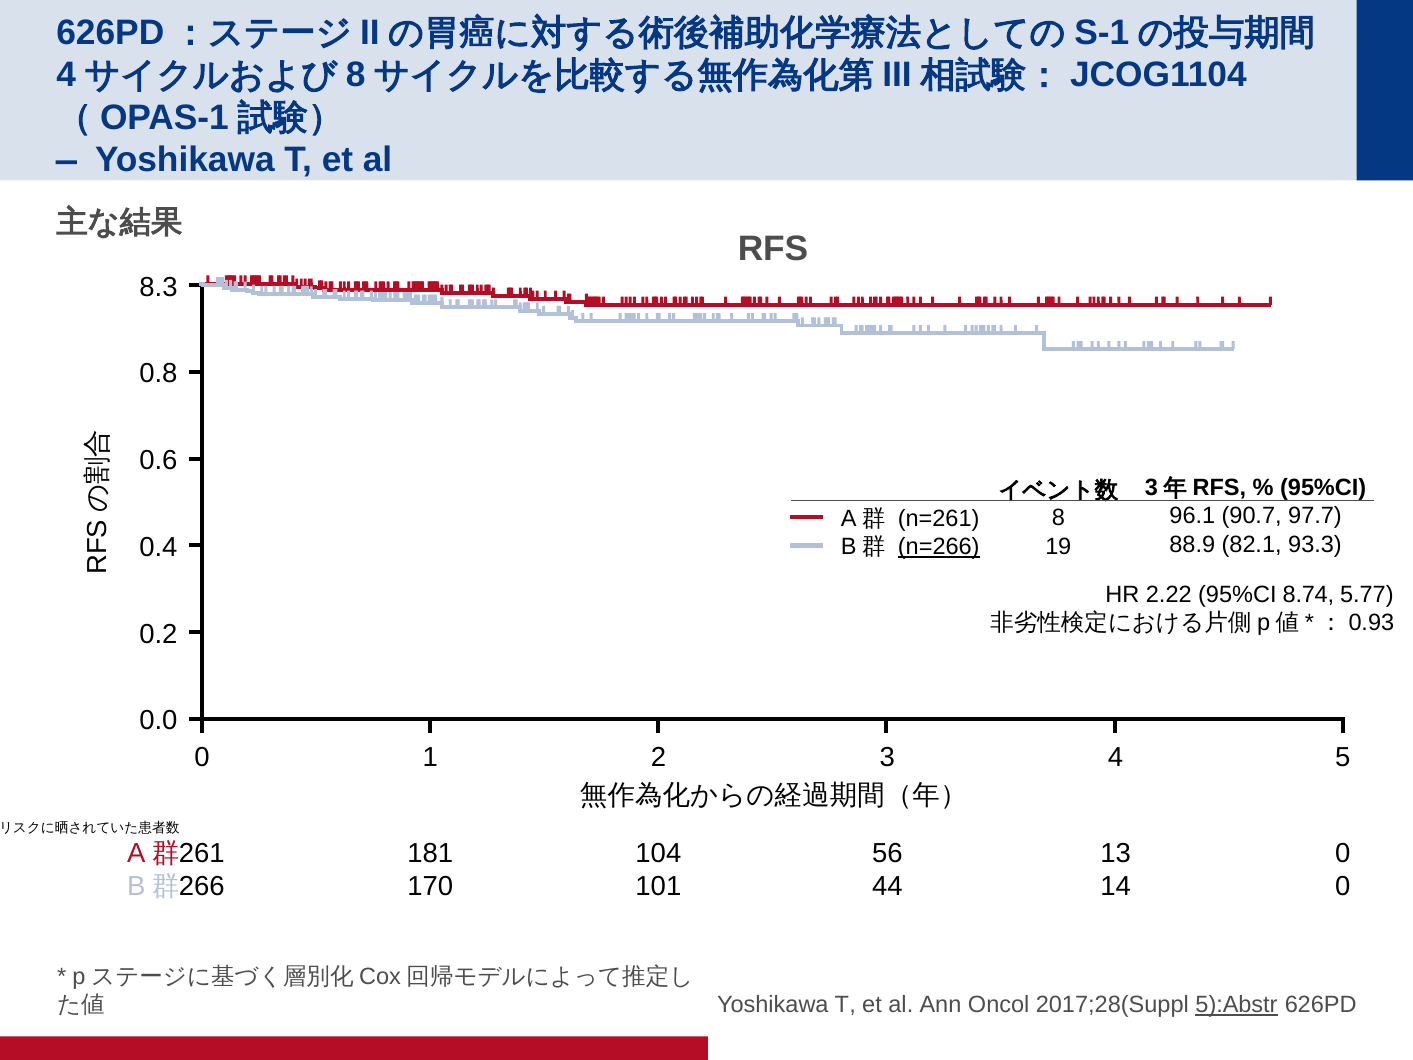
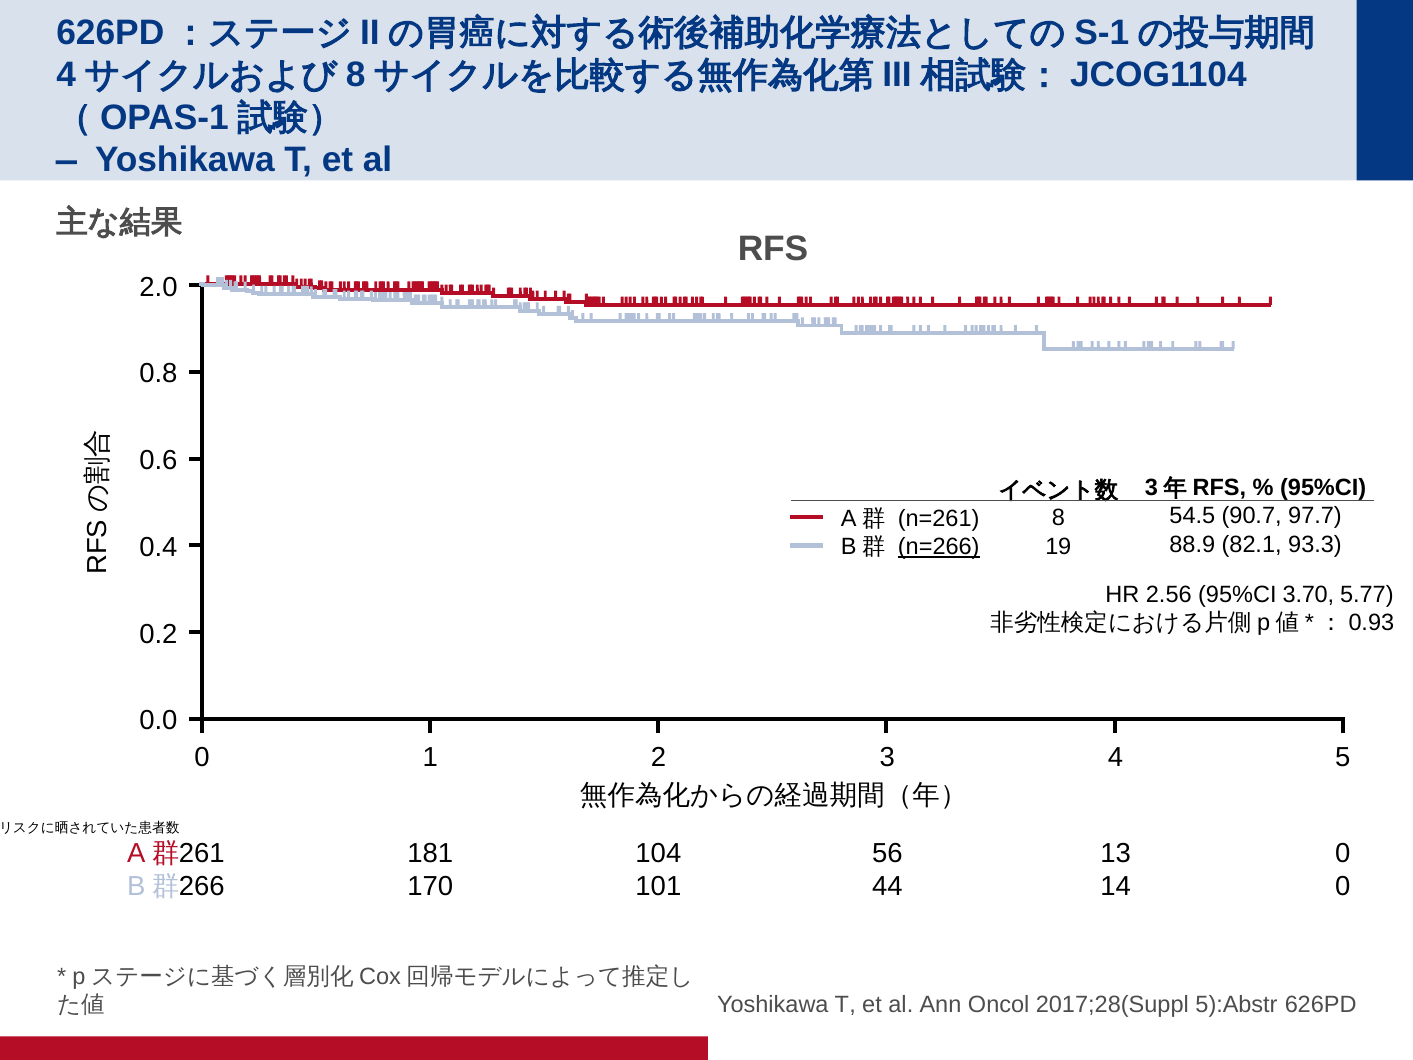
8.3: 8.3 -> 2.0
96.1: 96.1 -> 54.5
2.22: 2.22 -> 2.56
8.74: 8.74 -> 3.70
5):Abstr underline: present -> none
